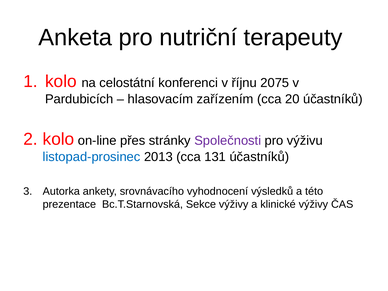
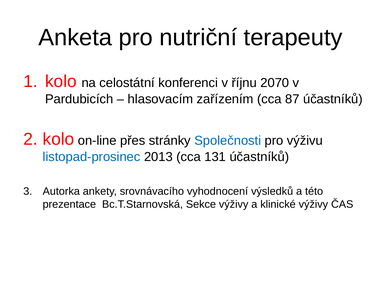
2075: 2075 -> 2070
20: 20 -> 87
Společnosti colour: purple -> blue
